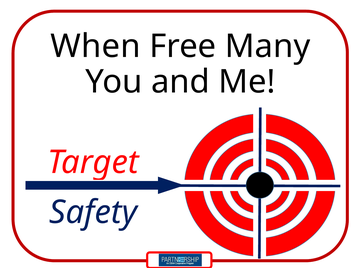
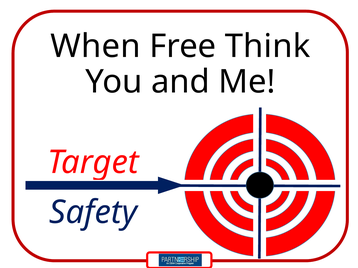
Many: Many -> Think
